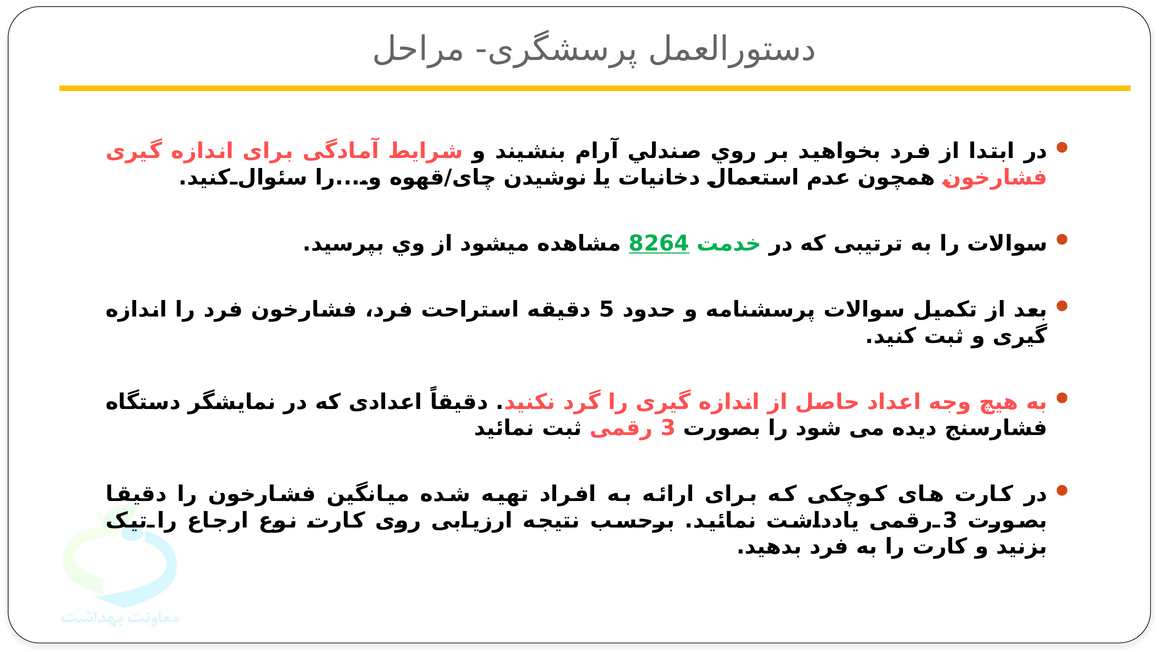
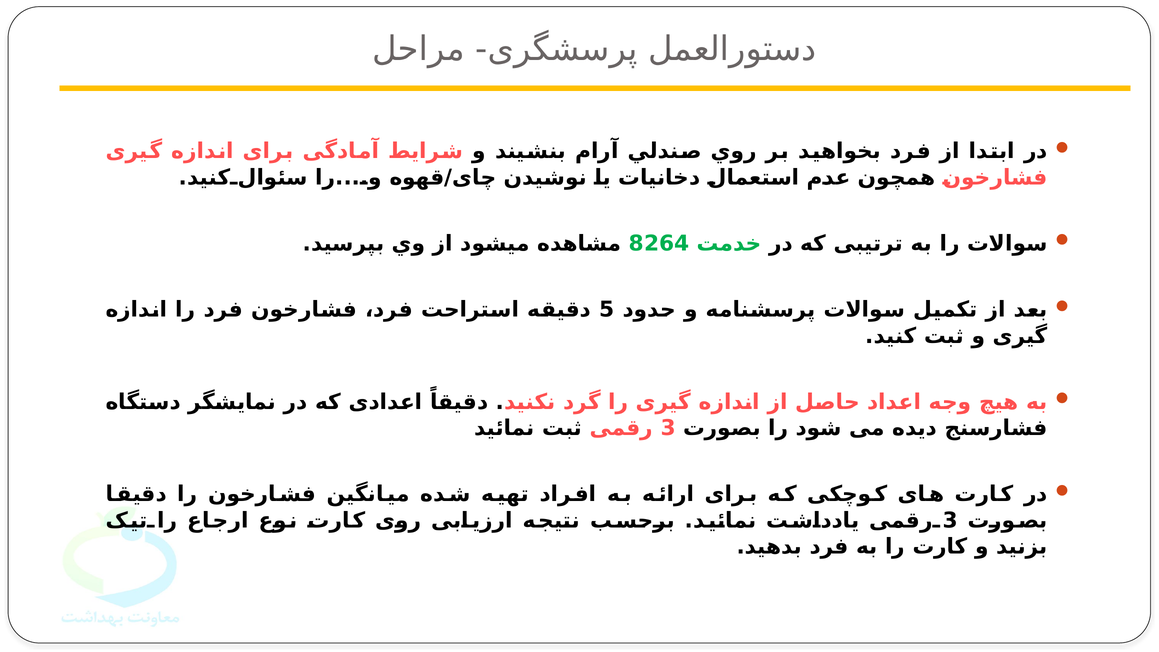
8264 underline: present -> none
